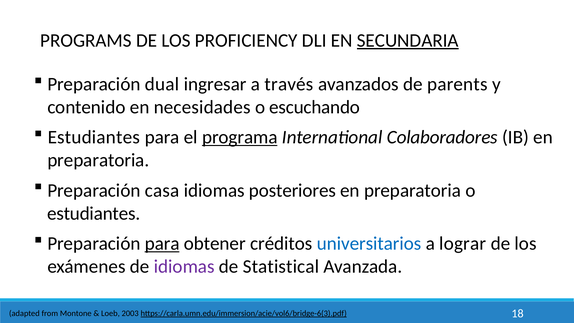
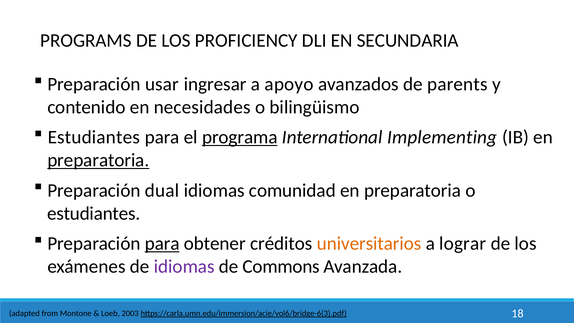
SECUNDARIA underline: present -> none
dual: dual -> usar
través: través -> apoyo
escuchando: escuchando -> bilingüismo
Colaboradores: Colaboradores -> Implementing
preparatoria at (98, 160) underline: none -> present
casa: casa -> dual
posteriores: posteriores -> comunidad
universitarios colour: blue -> orange
Statistical: Statistical -> Commons
